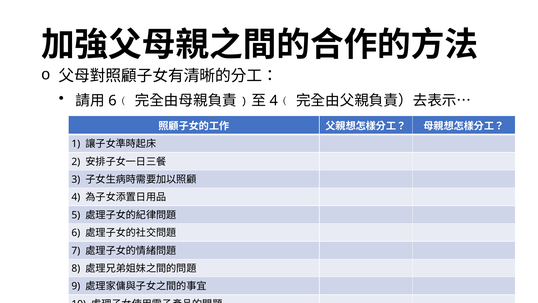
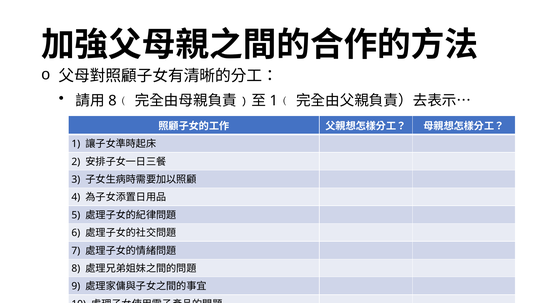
6 at (112, 100): 6 -> 8
4 at (274, 100): 4 -> 1
